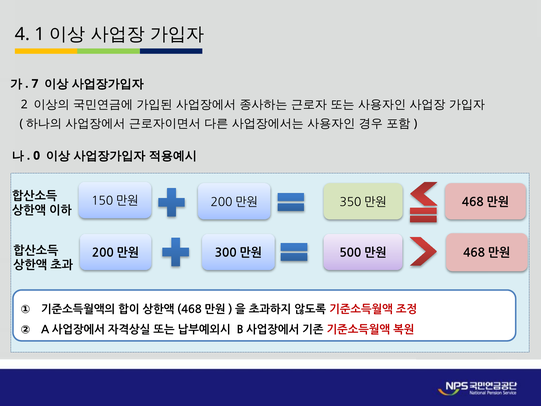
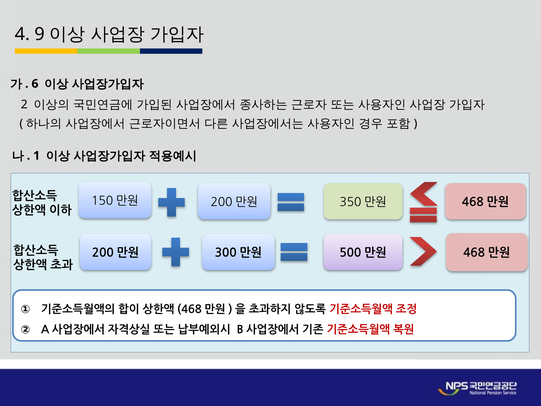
1: 1 -> 9
7: 7 -> 6
0: 0 -> 1
